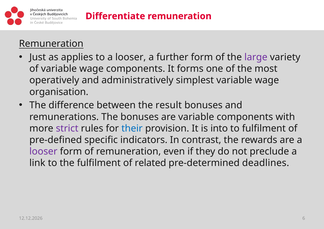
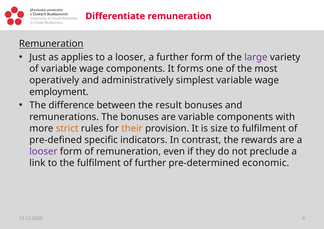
organisation: organisation -> employment
strict colour: purple -> orange
their colour: blue -> orange
into: into -> size
of related: related -> further
deadlines: deadlines -> economic
